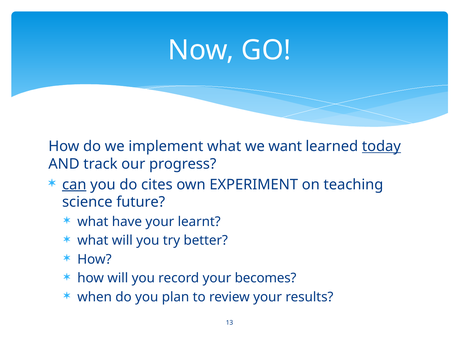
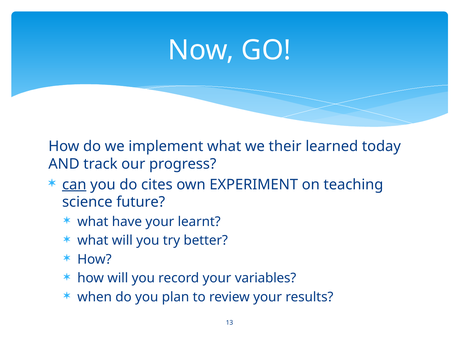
want: want -> their
today underline: present -> none
becomes: becomes -> variables
